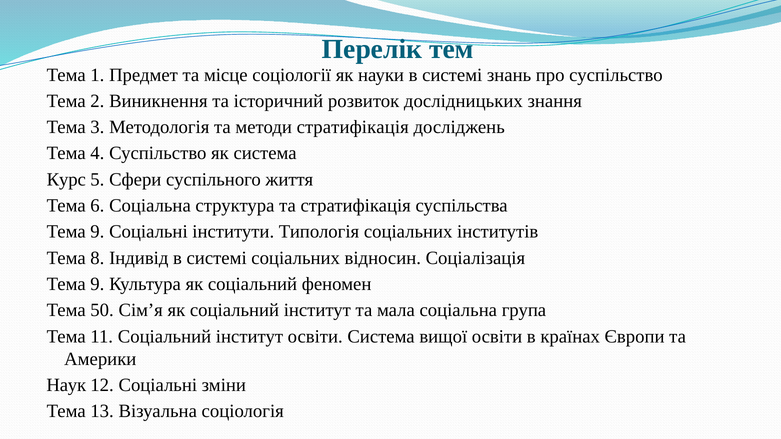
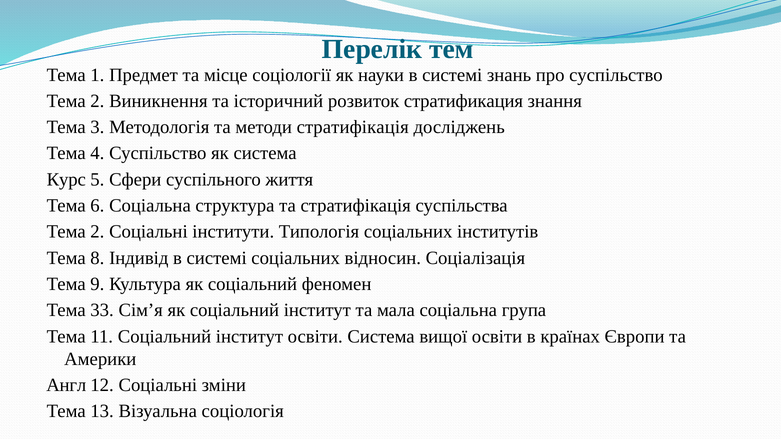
дослідницьких: дослідницьких -> стратификация
9 at (97, 232): 9 -> 2
50: 50 -> 33
Наук: Наук -> Англ
